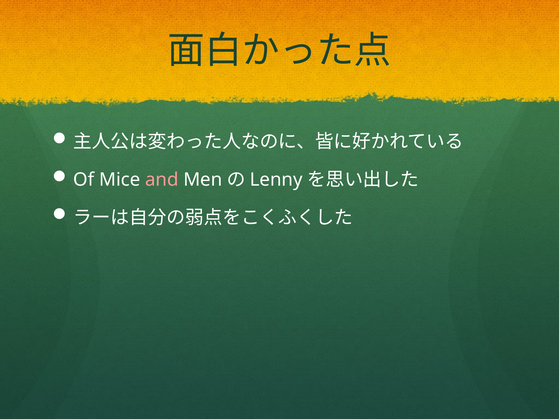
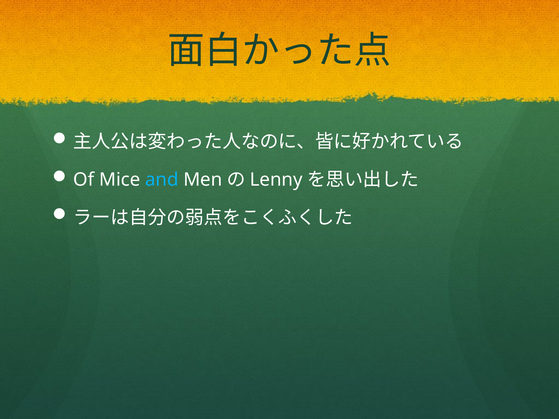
and colour: pink -> light blue
